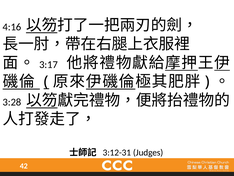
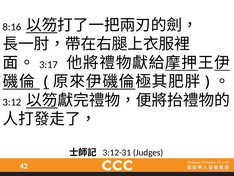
4:16: 4:16 -> 8:16
3:28: 3:28 -> 3:12
